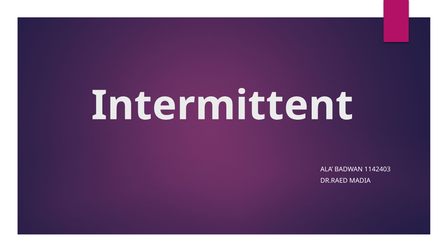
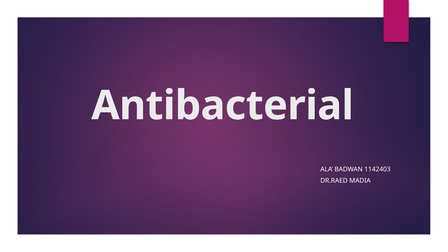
Intermittent: Intermittent -> Antibacterial
